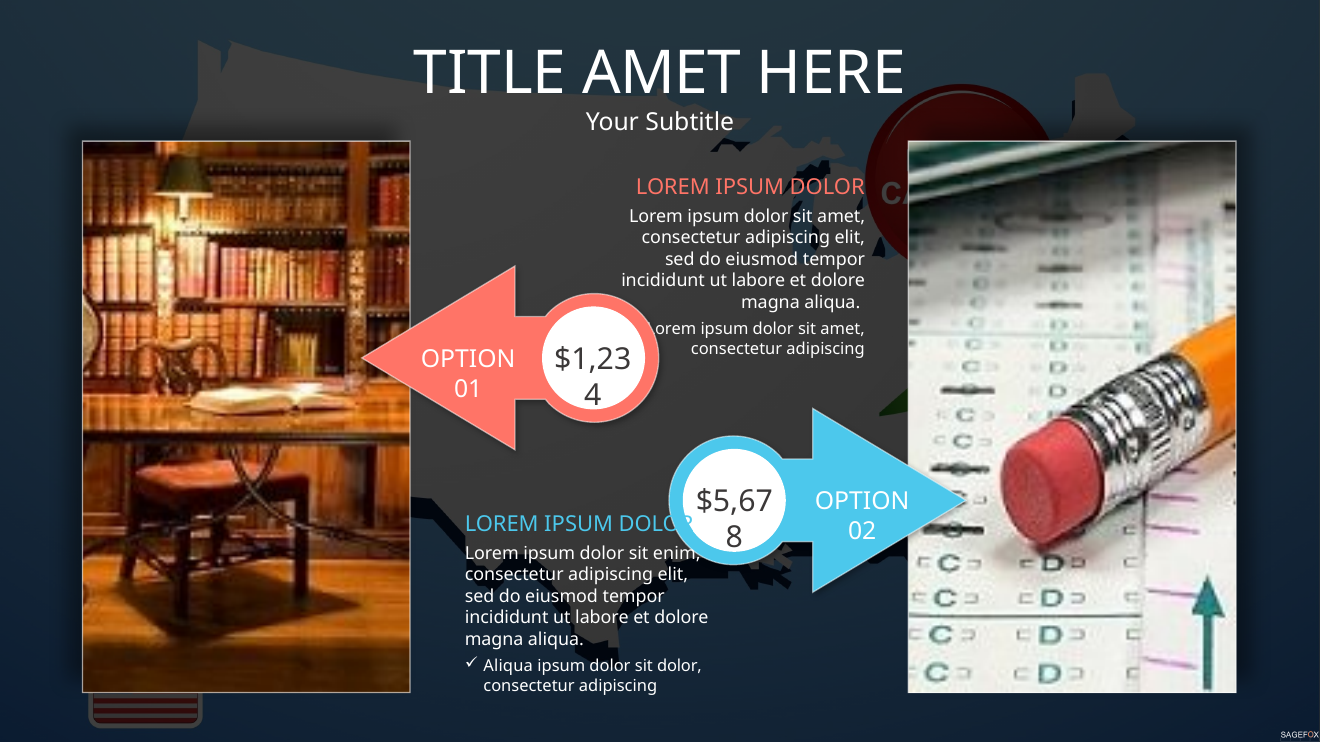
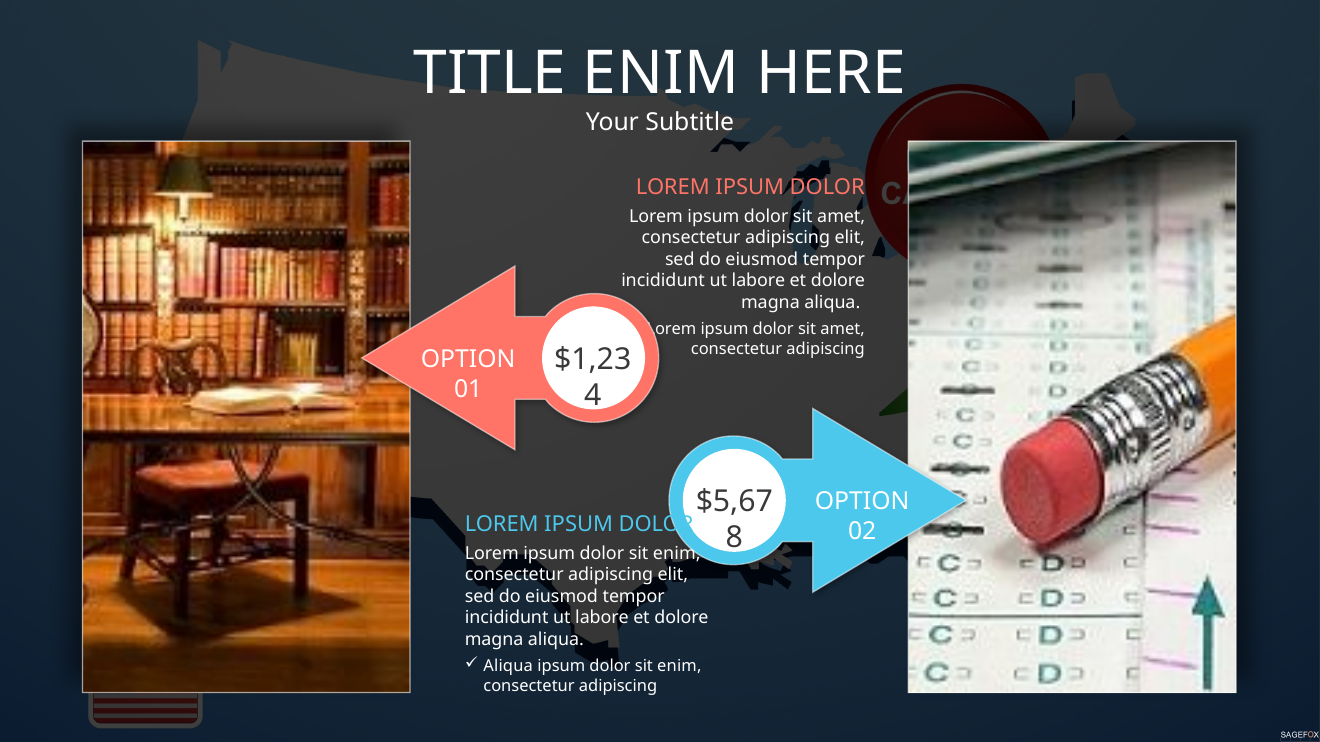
TITLE AMET: AMET -> ENIM
dolor at (679, 667): dolor -> enim
